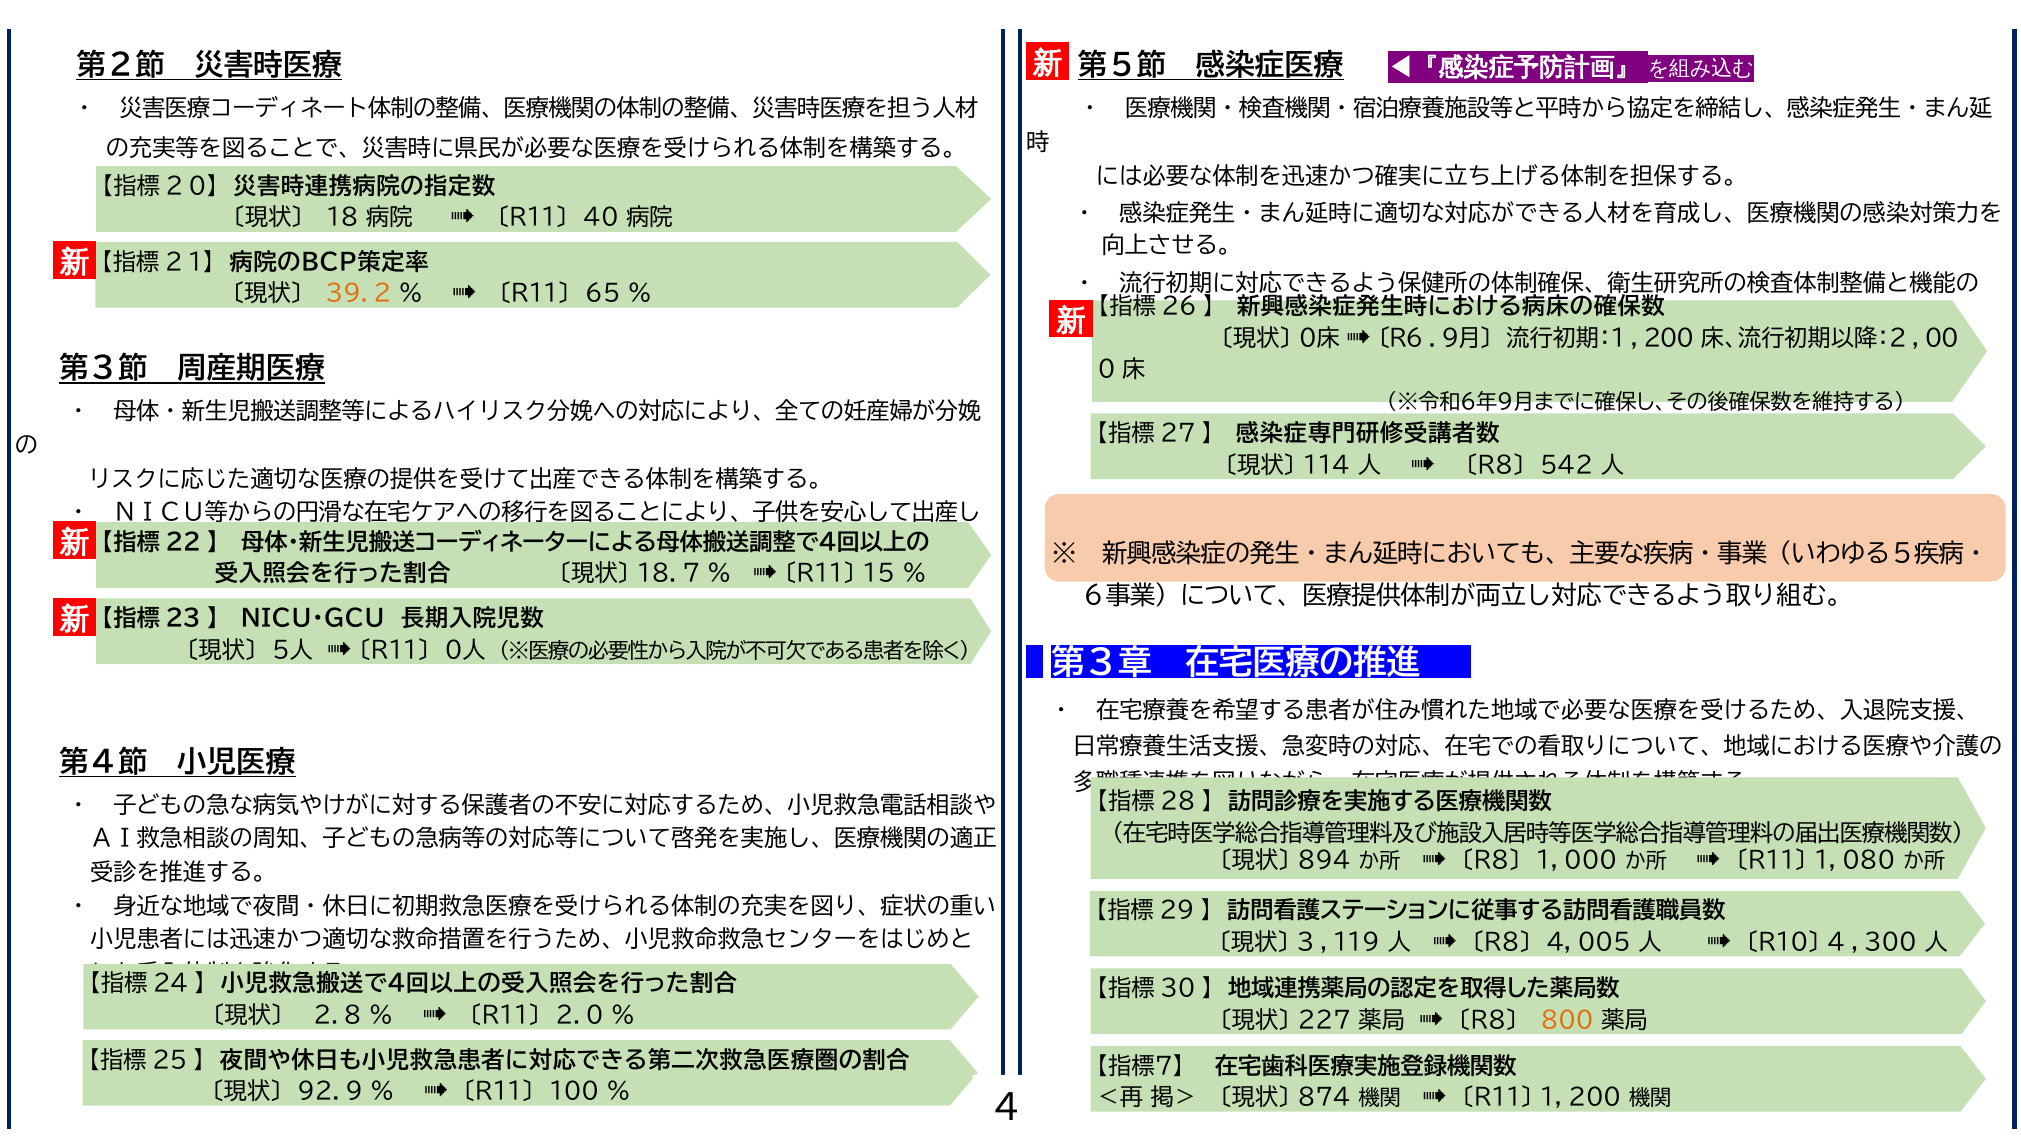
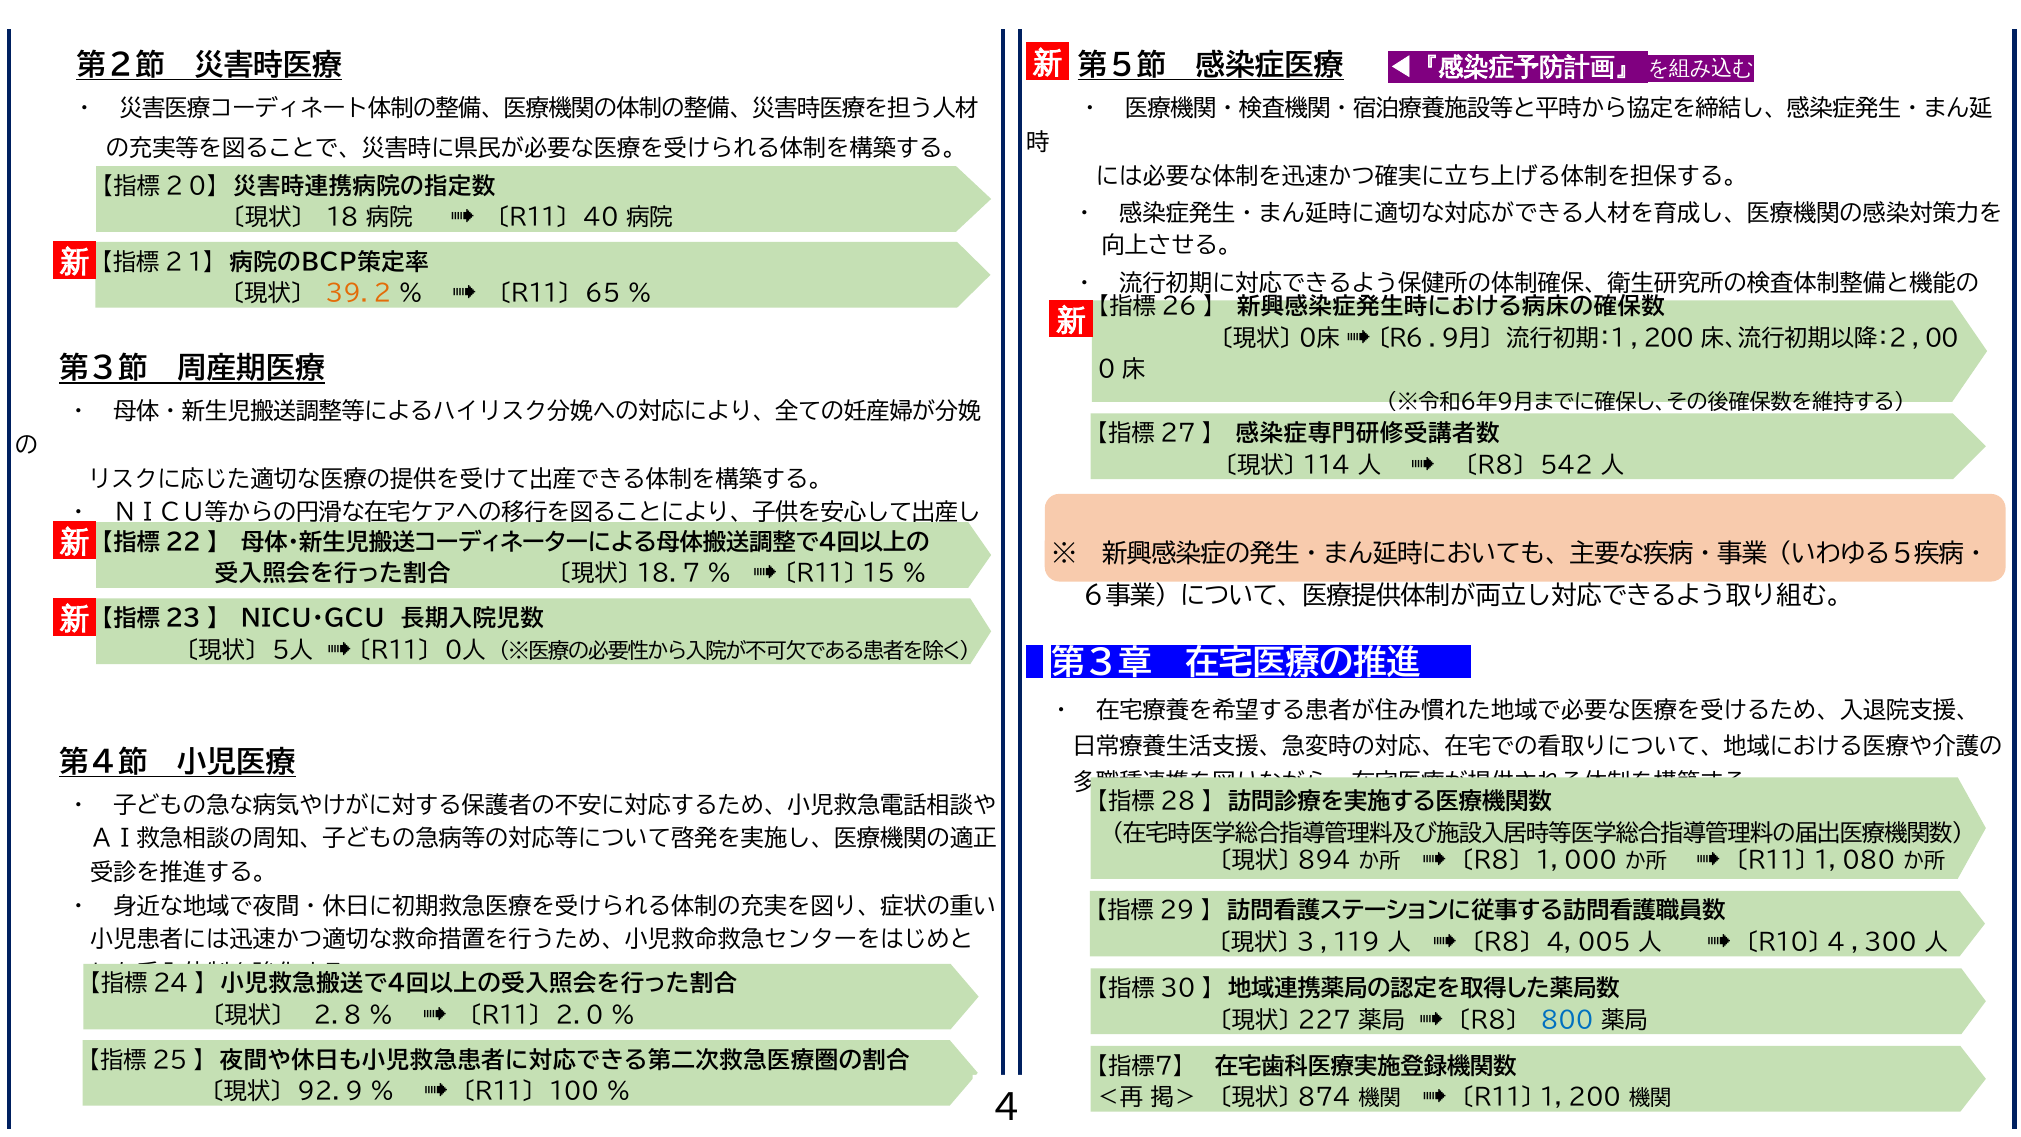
８００ colour: orange -> blue
